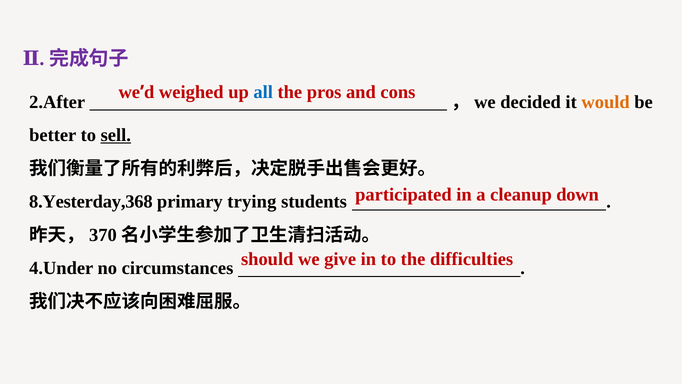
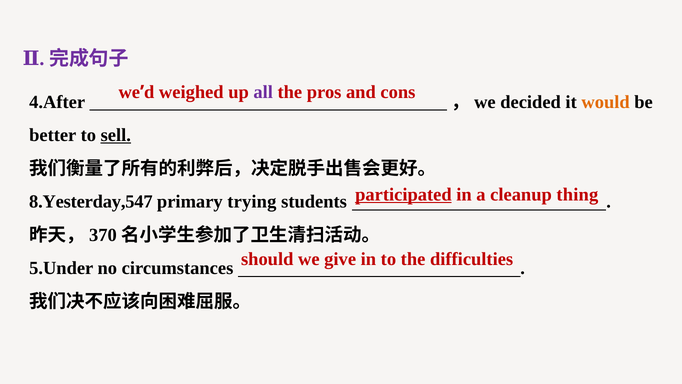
all colour: blue -> purple
2.After: 2.After -> 4.After
participated underline: none -> present
down: down -> thing
8.Yesterday,368: 8.Yesterday,368 -> 8.Yesterday,547
4.Under: 4.Under -> 5.Under
